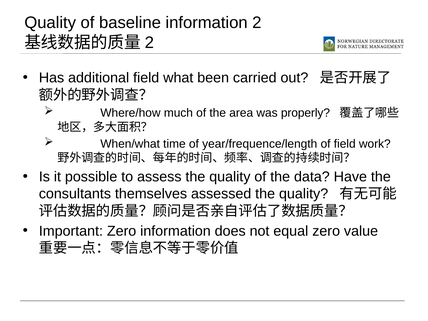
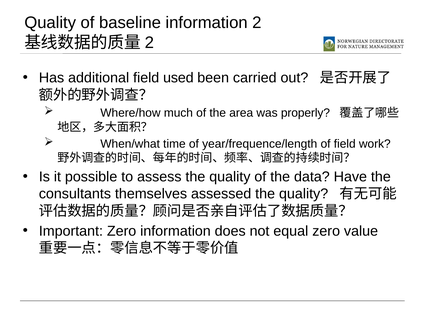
what: what -> used
